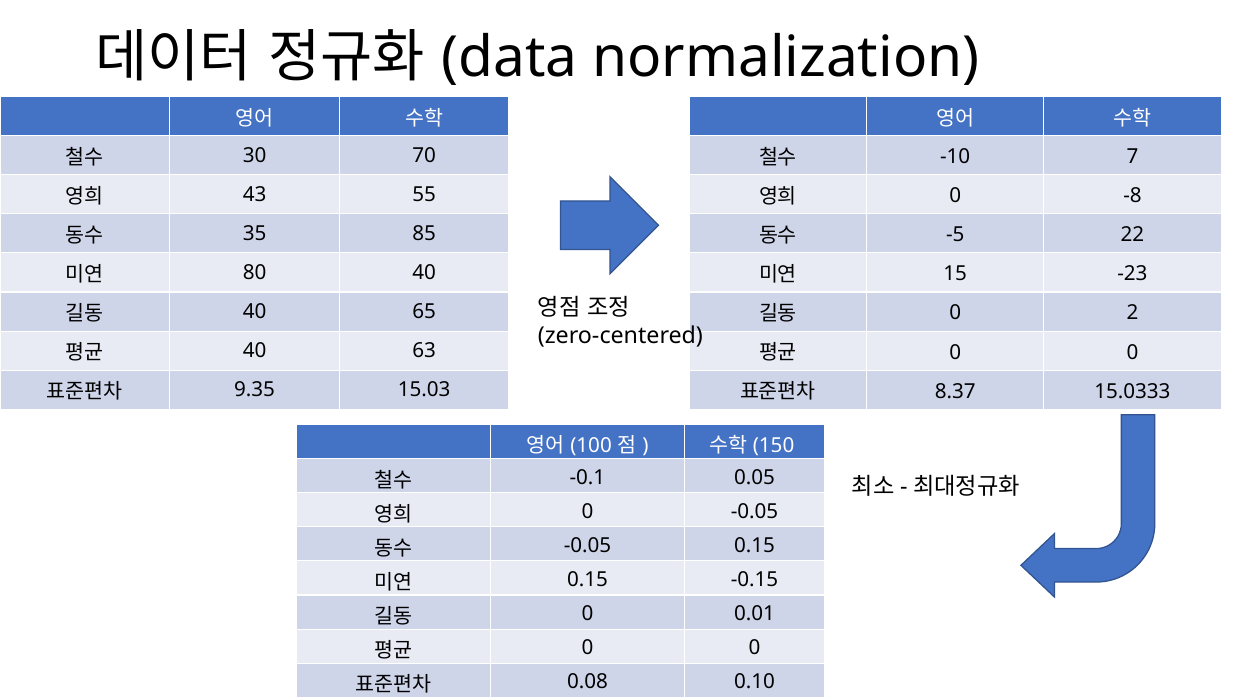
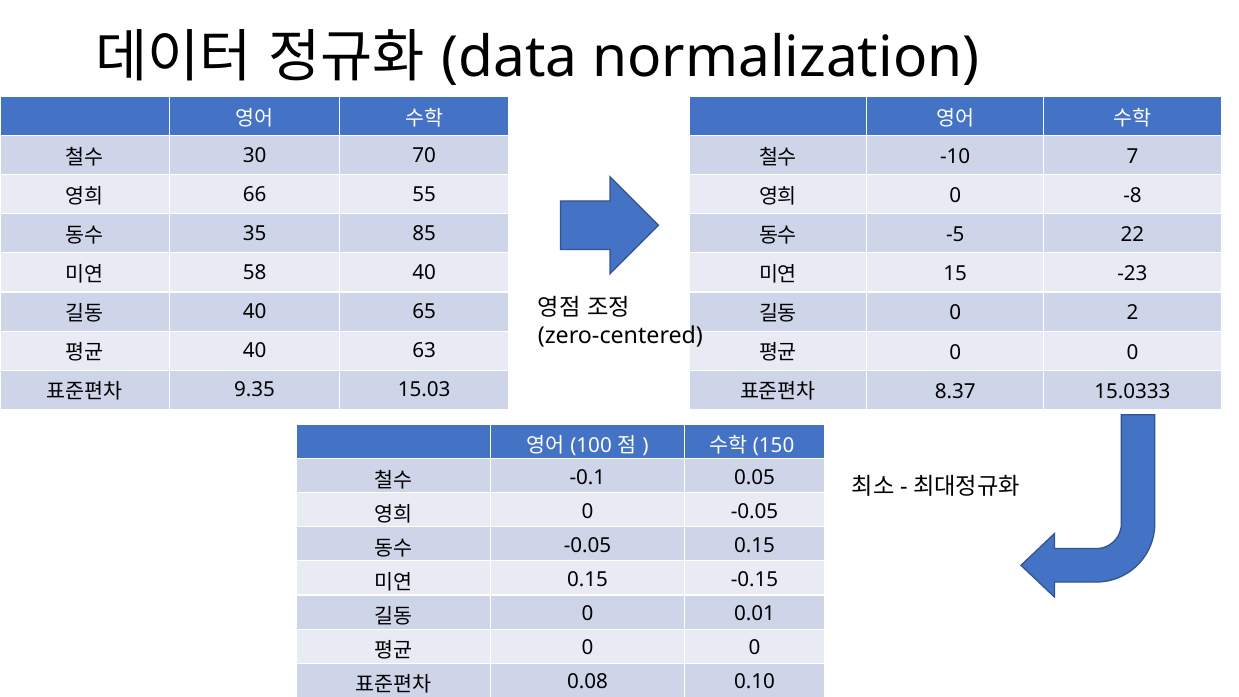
43: 43 -> 66
80: 80 -> 58
